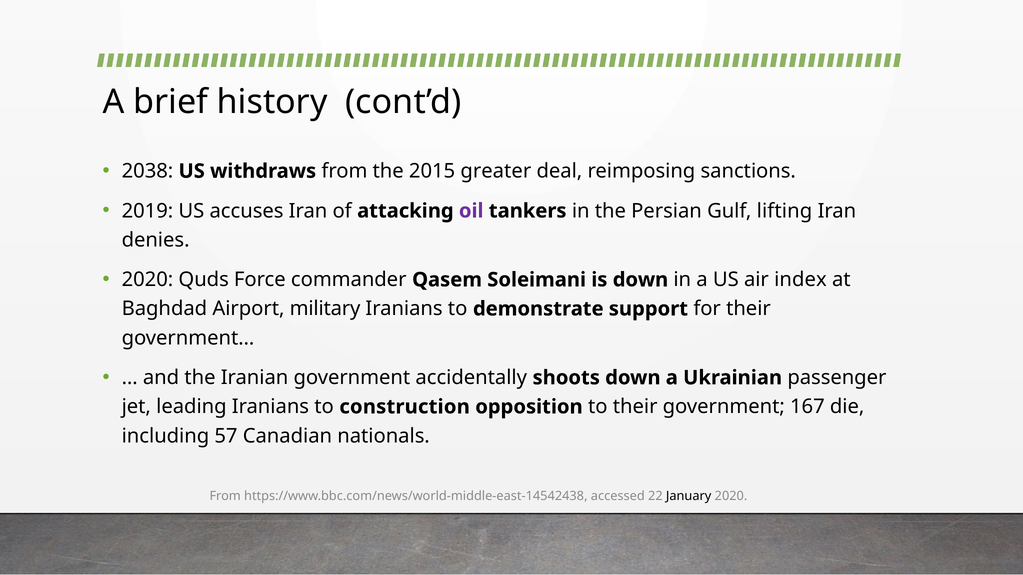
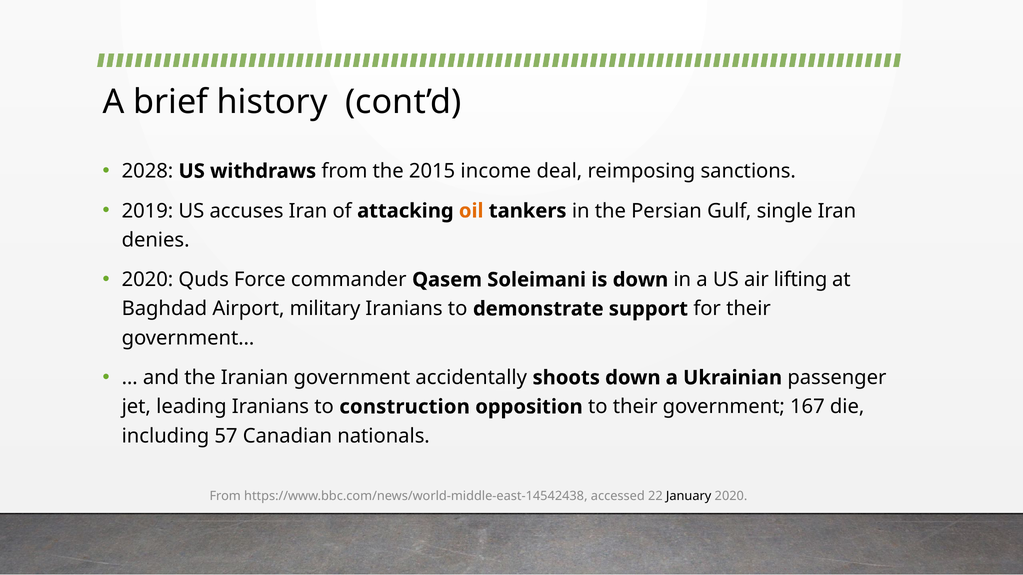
2038: 2038 -> 2028
greater: greater -> income
oil colour: purple -> orange
lifting: lifting -> single
index: index -> lifting
